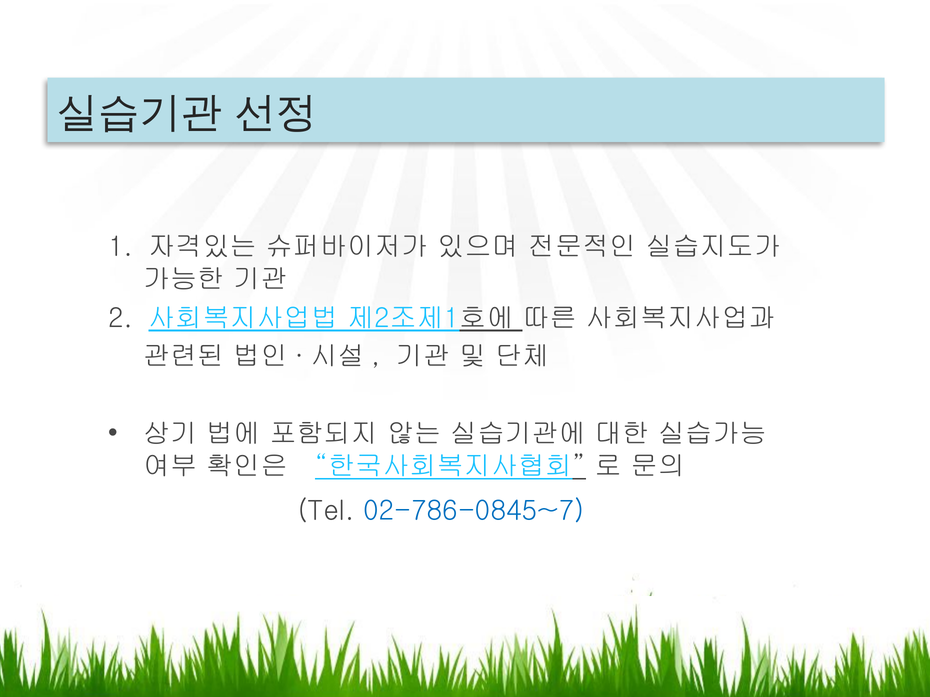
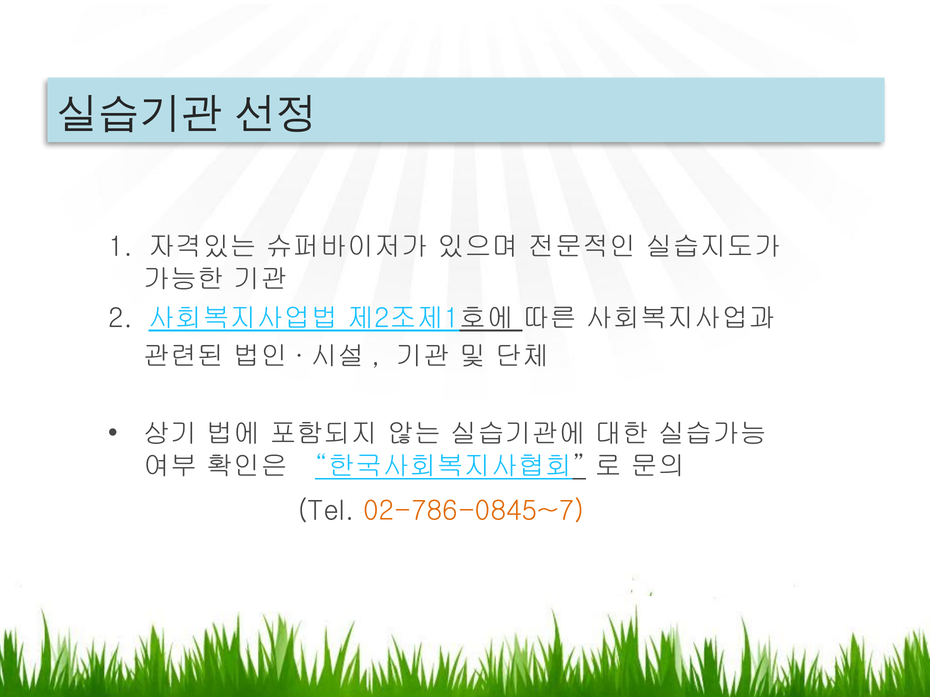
02-786-0845~7 colour: blue -> orange
